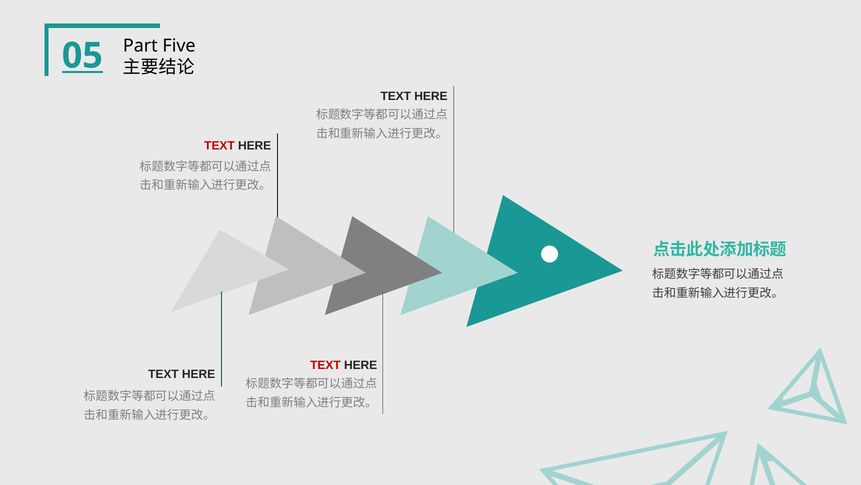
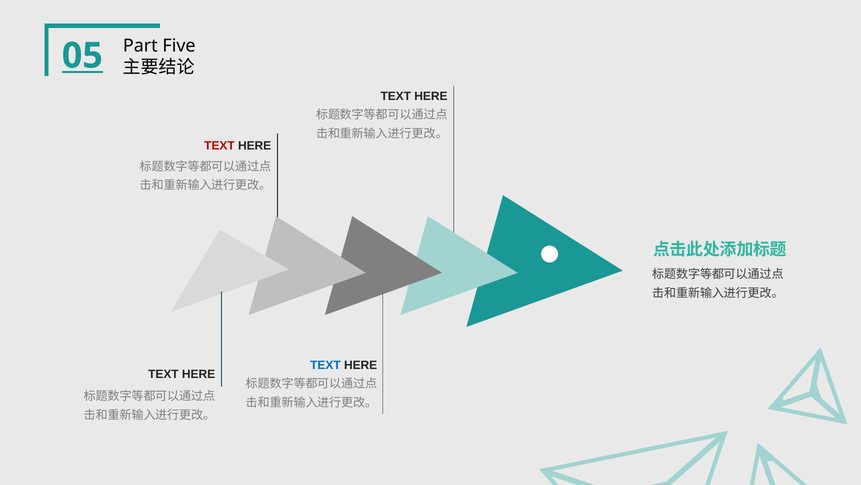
TEXT at (325, 365) colour: red -> blue
